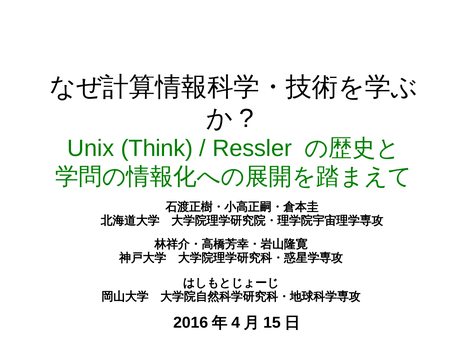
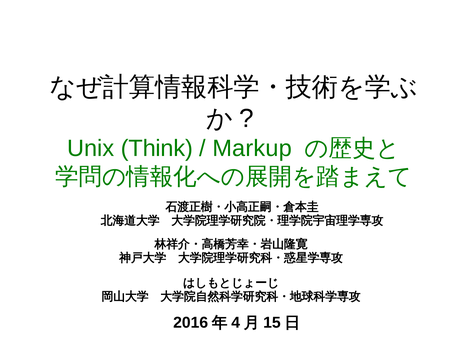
Ressler: Ressler -> Markup
